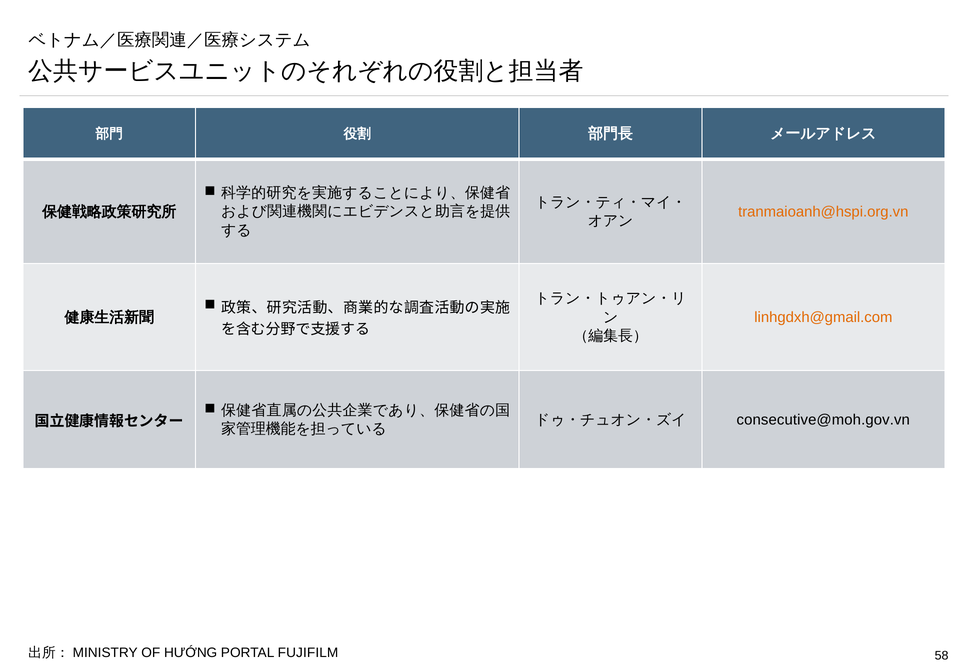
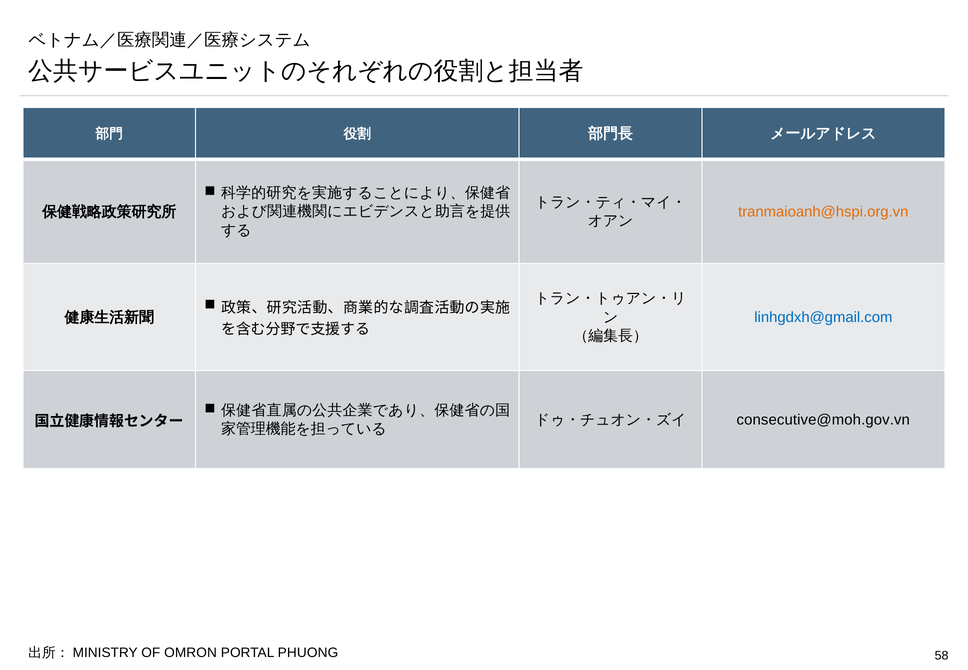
linhgdxh@gmail.com colour: orange -> blue
HƯỚNG: HƯỚNG -> OMRON
FUJIFILM: FUJIFILM -> PHUONG
